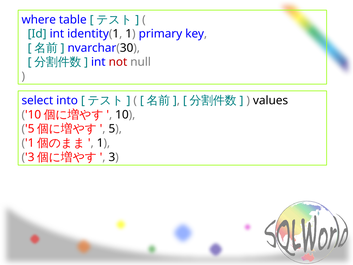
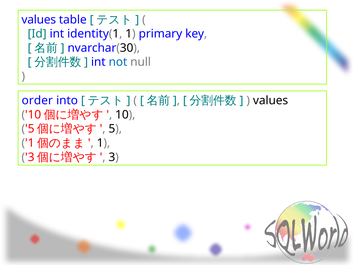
where at (39, 20): where -> values
not colour: red -> blue
select: select -> order
